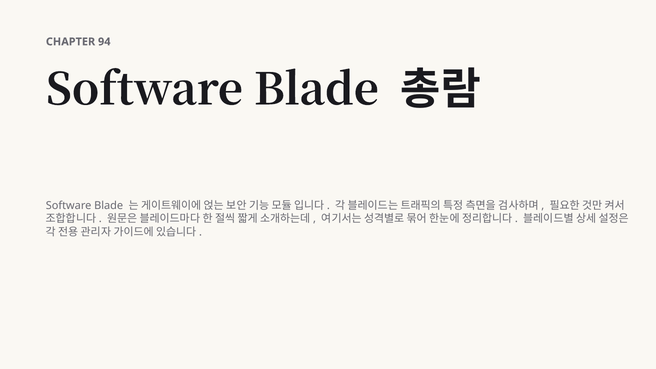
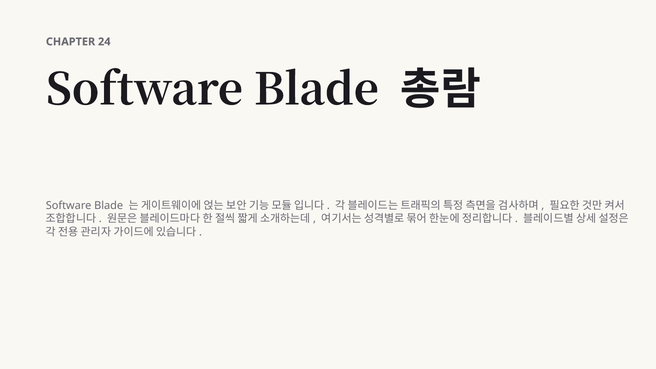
94: 94 -> 24
